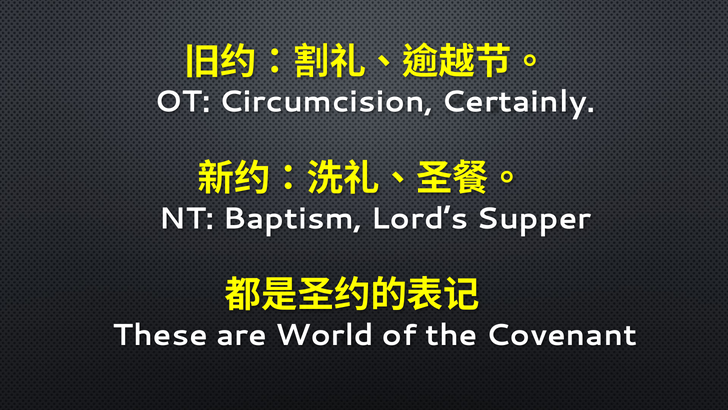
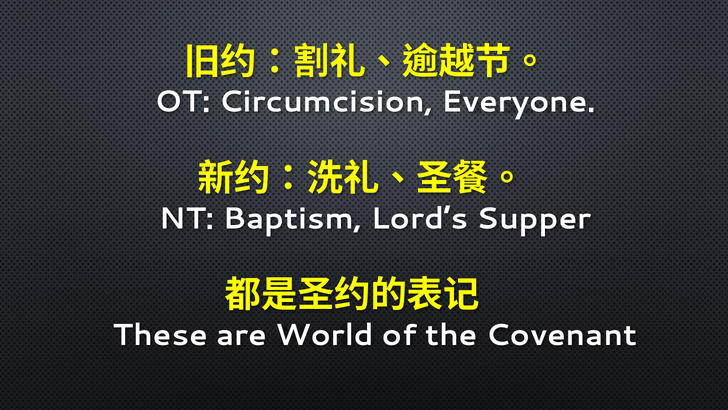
Certainly: Certainly -> Everyone
